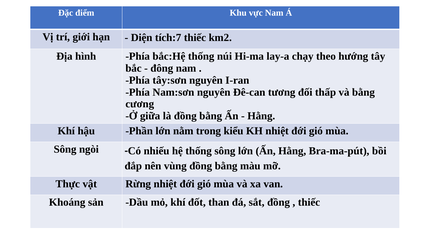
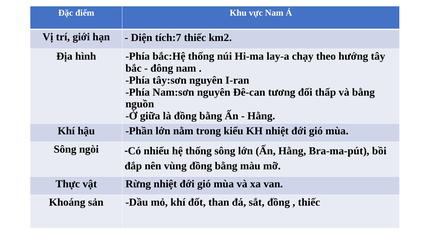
cương: cương -> nguồn
